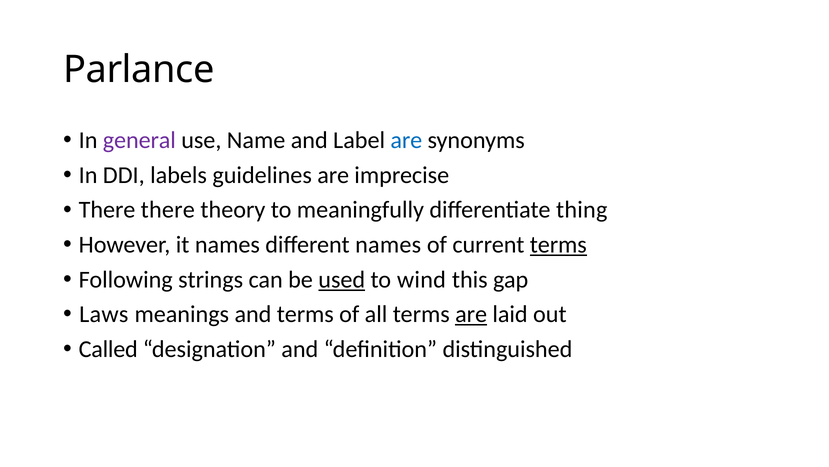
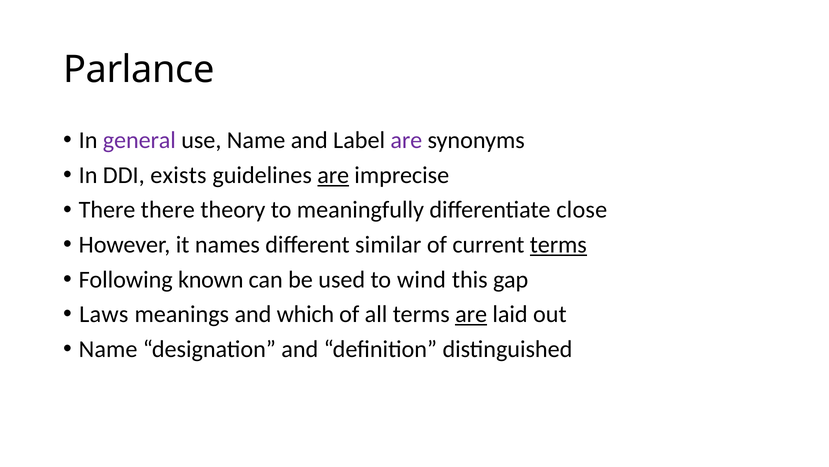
are at (406, 140) colour: blue -> purple
labels: labels -> exists
are at (333, 175) underline: none -> present
thing: thing -> close
different names: names -> similar
strings: strings -> known
used underline: present -> none
and terms: terms -> which
Called at (108, 349): Called -> Name
